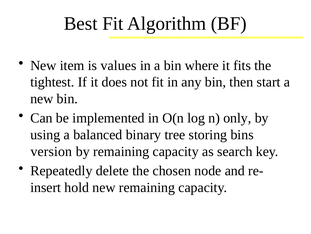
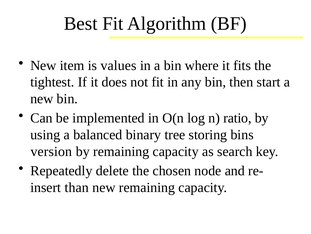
only: only -> ratio
hold: hold -> than
